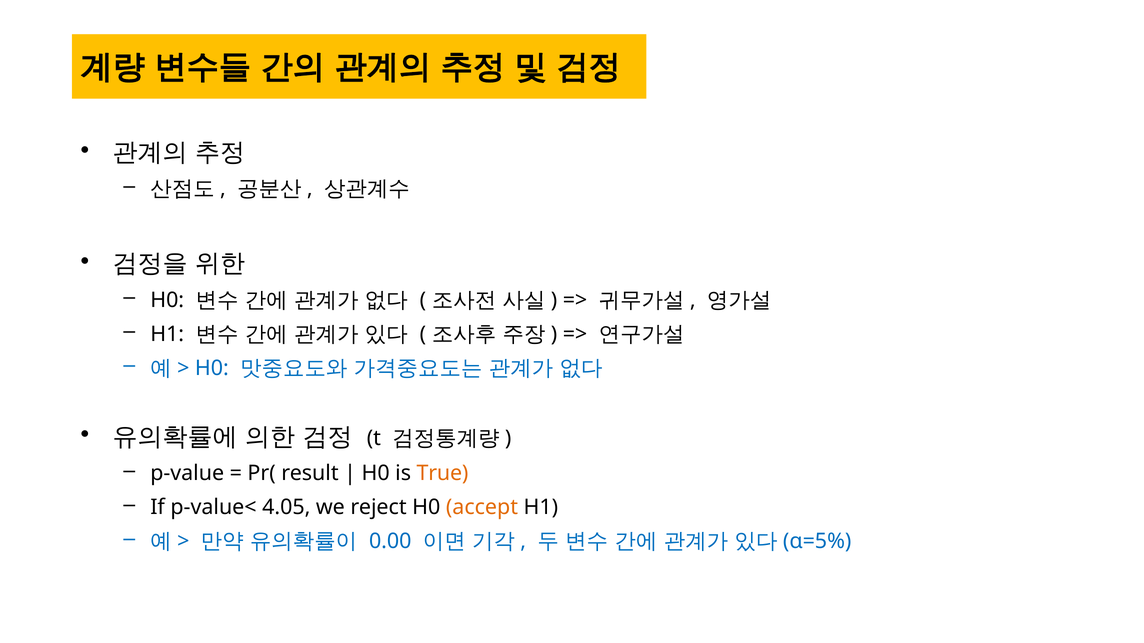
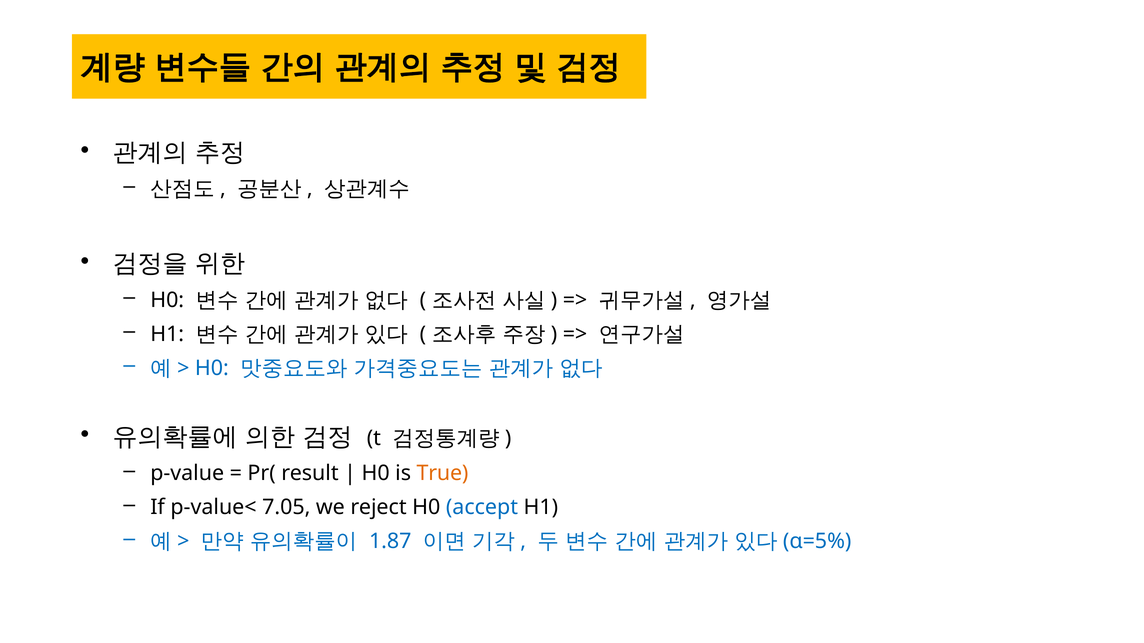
4.05: 4.05 -> 7.05
accept colour: orange -> blue
0.00: 0.00 -> 1.87
